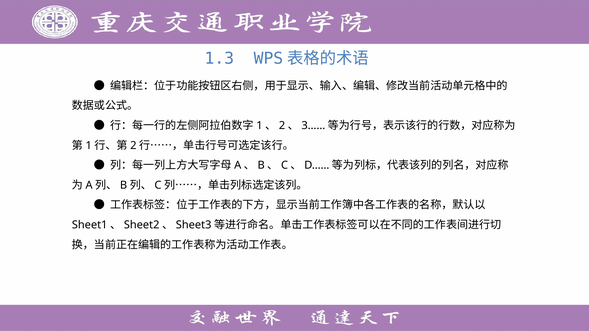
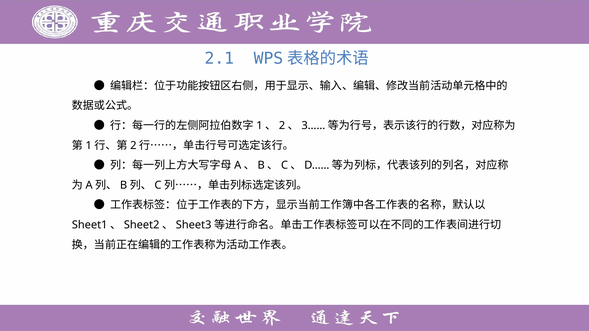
1.3: 1.3 -> 2.1
